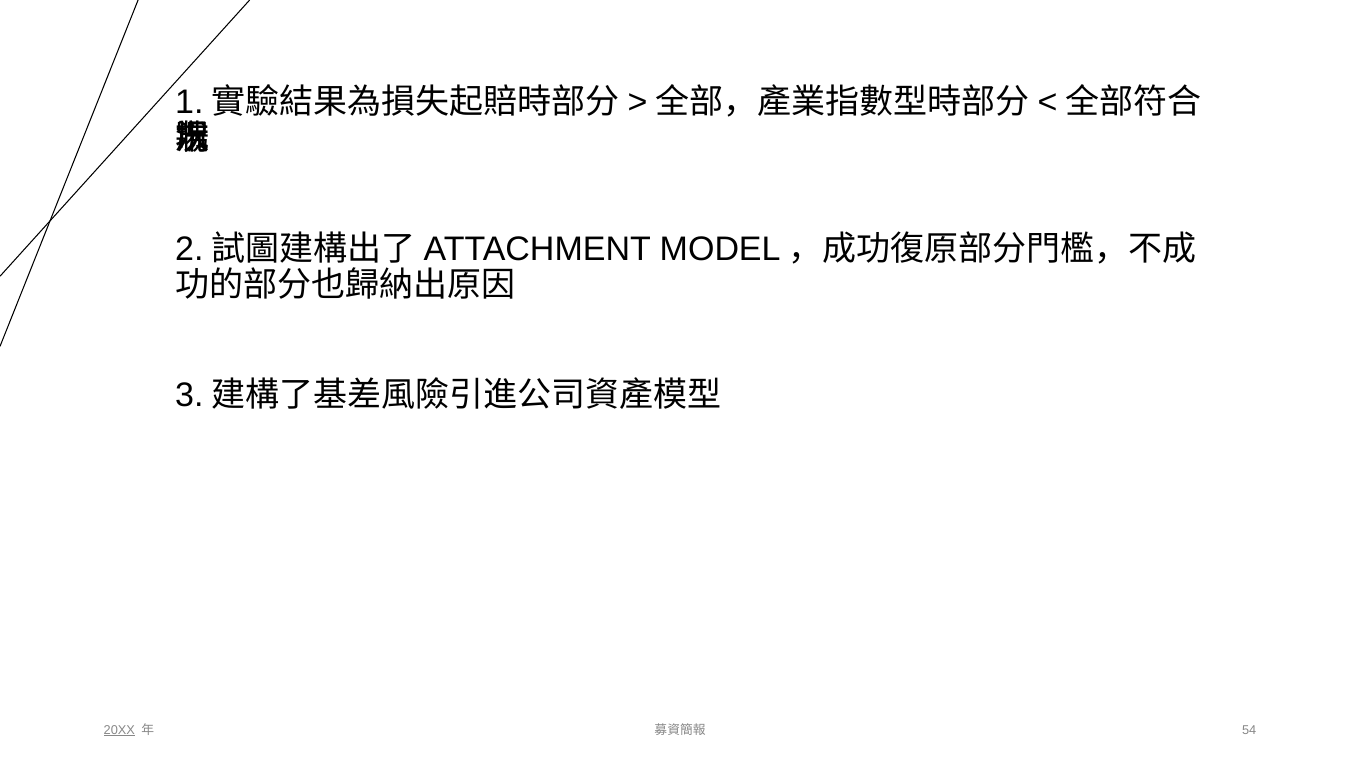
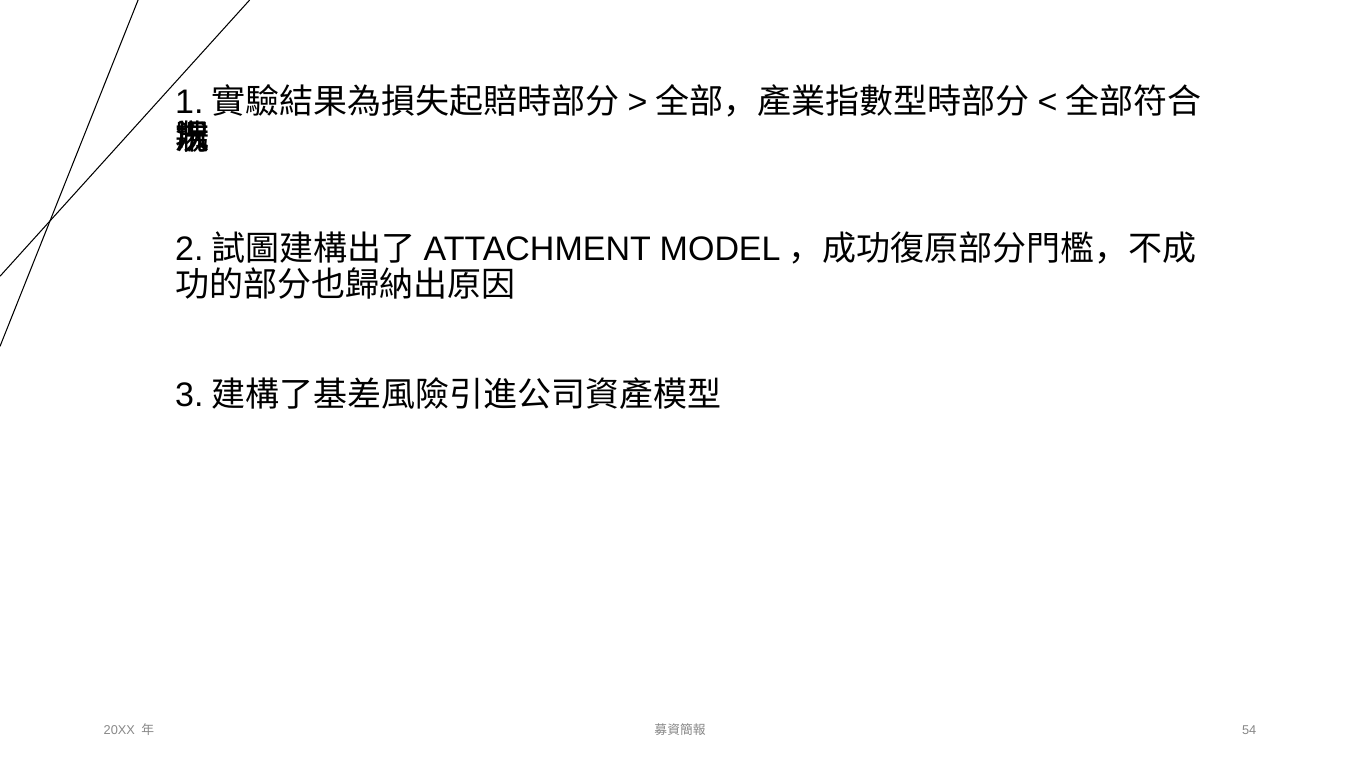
20XX underline: present -> none
